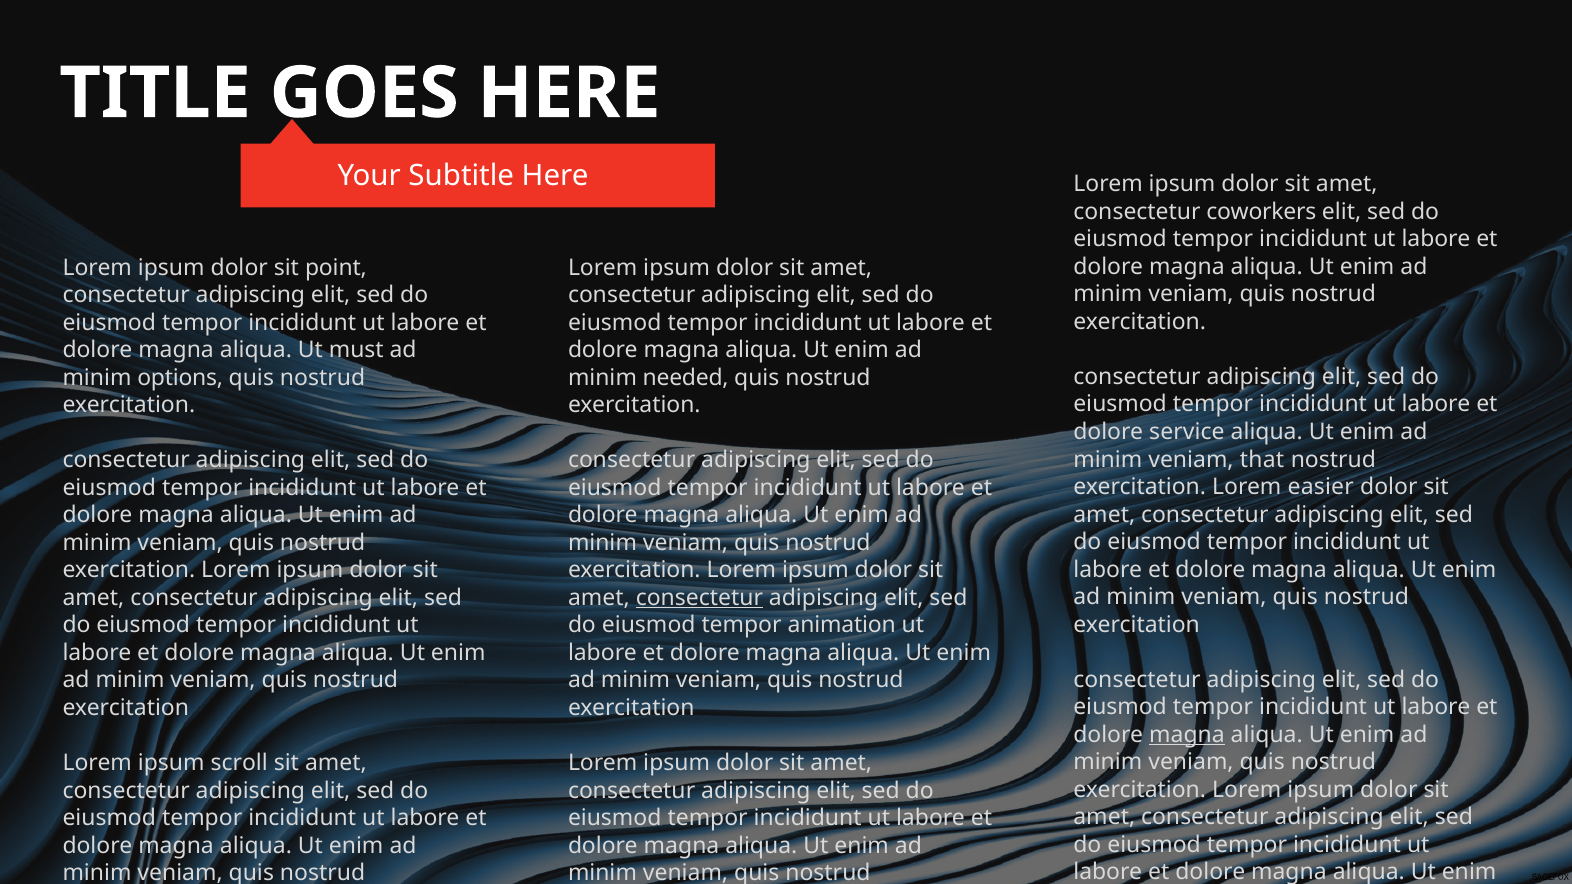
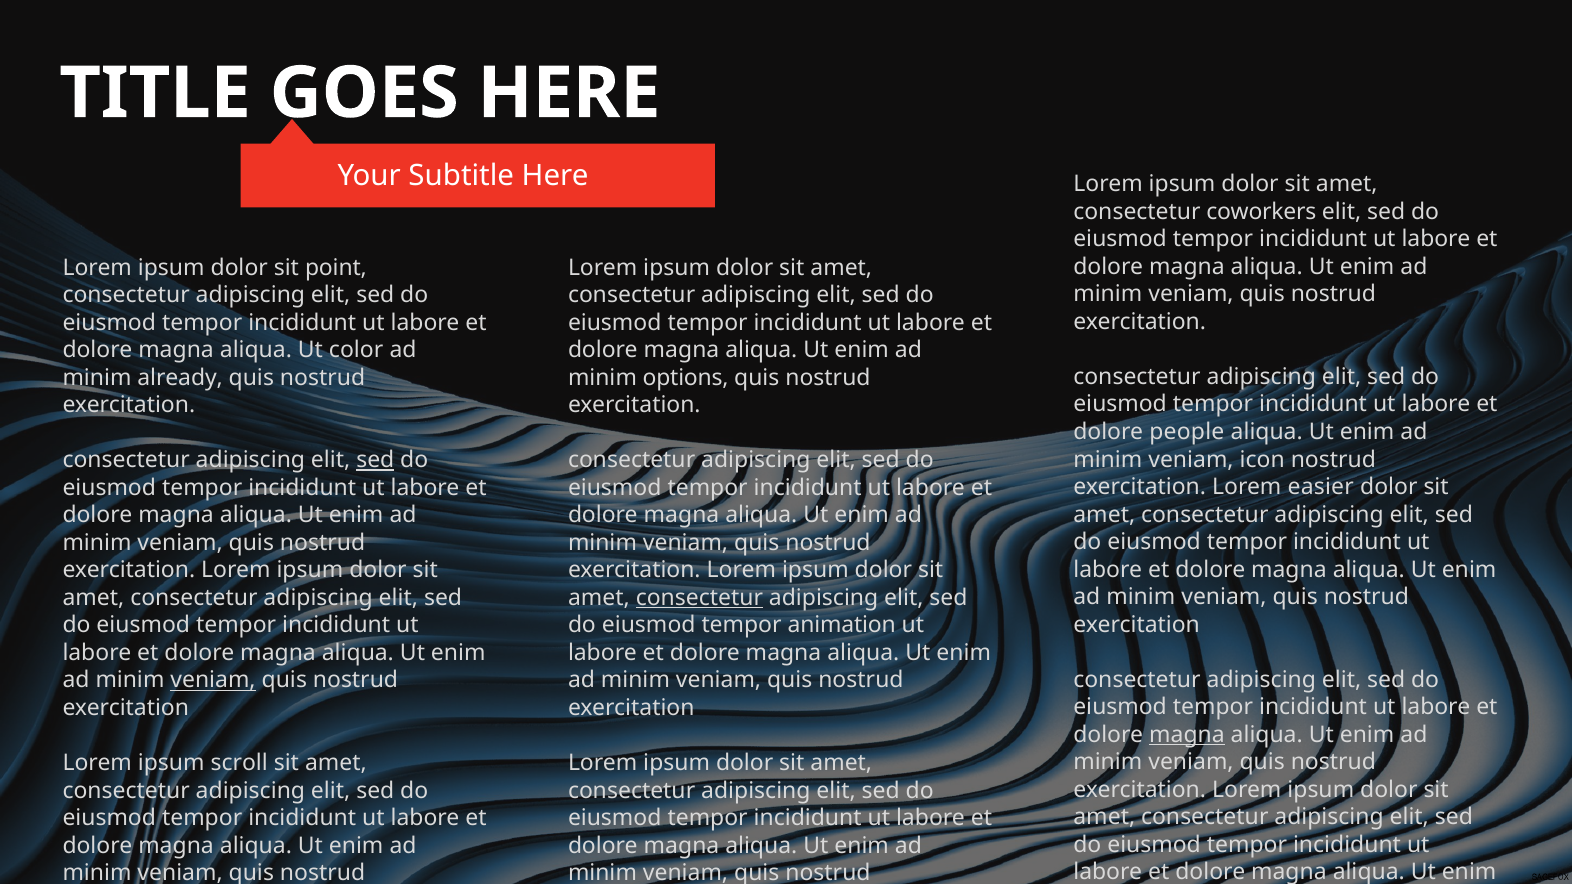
must: must -> color
options: options -> already
needed: needed -> options
service: service -> people
that: that -> icon
sed at (375, 460) underline: none -> present
veniam at (213, 681) underline: none -> present
